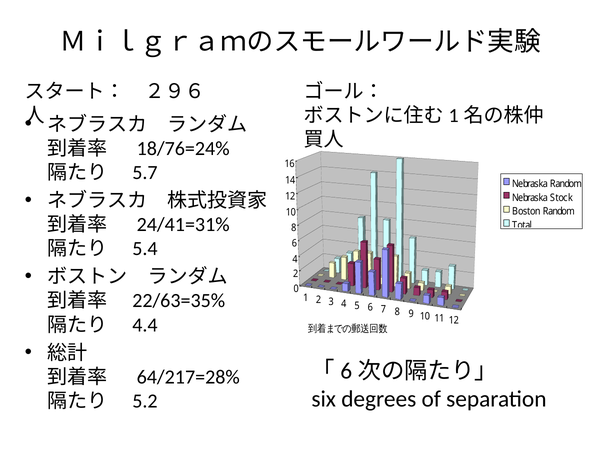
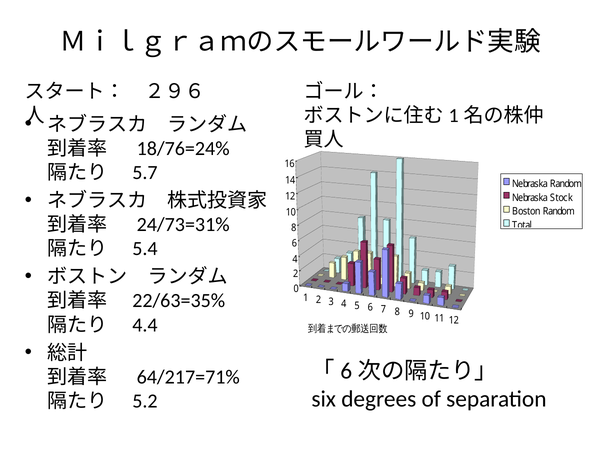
24/41=31%: 24/41=31% -> 24/73=31%
64/217=28%: 64/217=28% -> 64/217=71%
